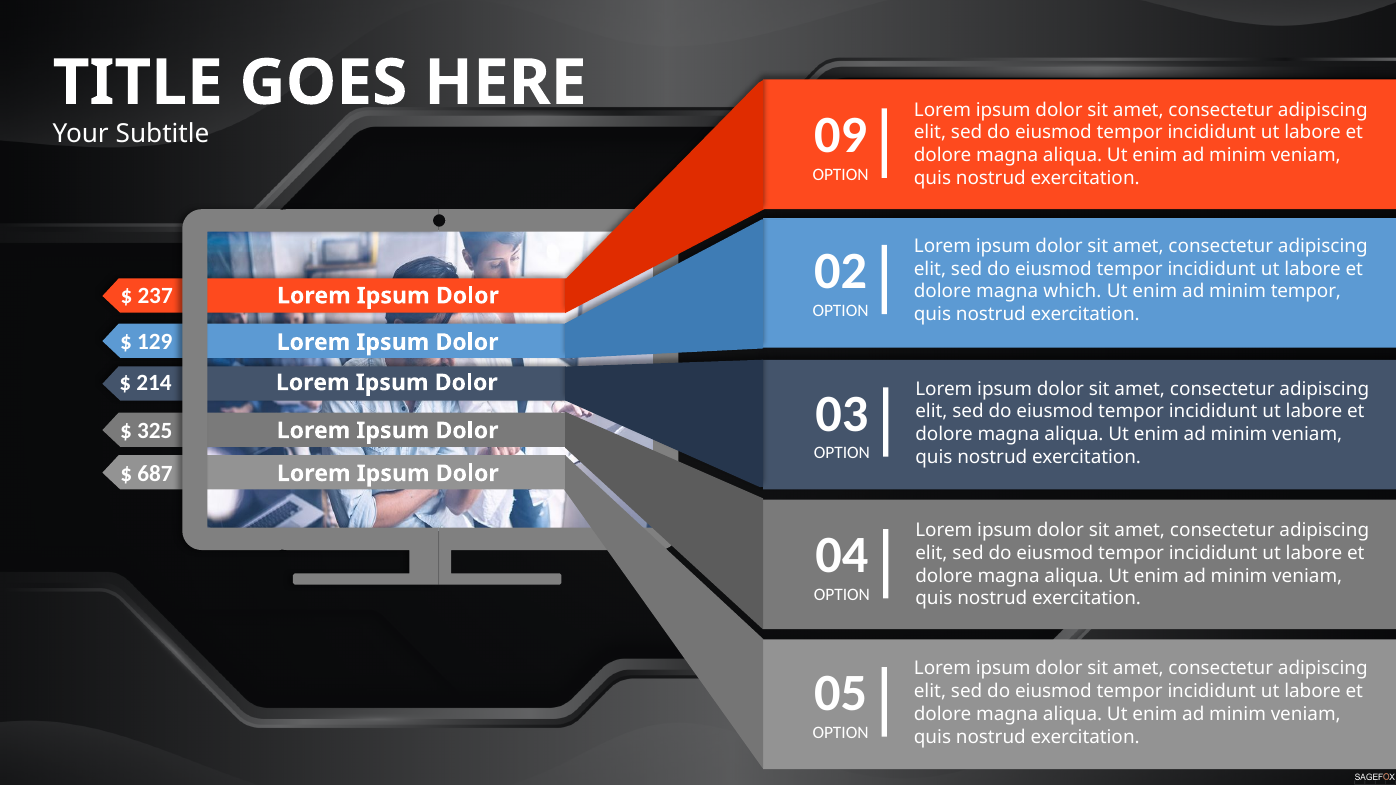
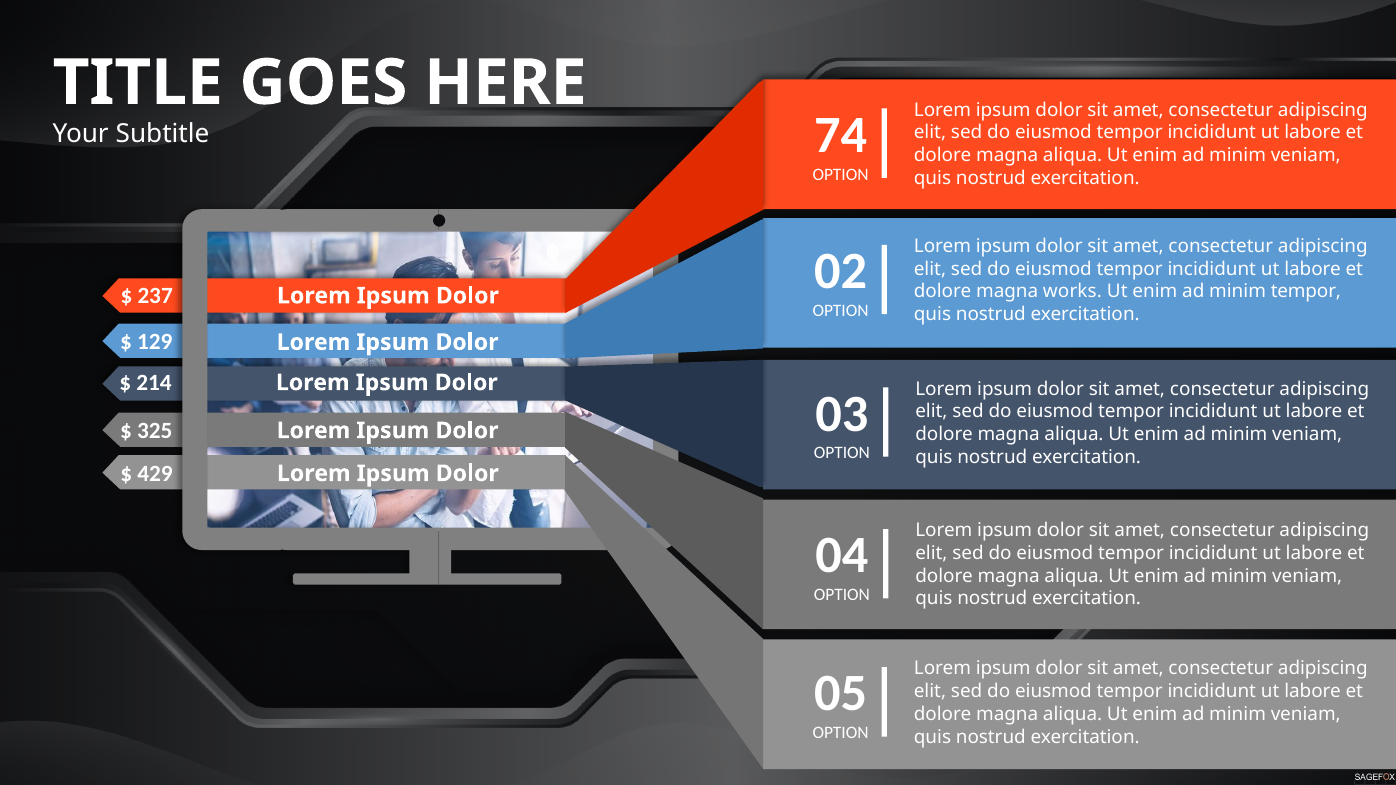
09: 09 -> 74
which: which -> works
687: 687 -> 429
